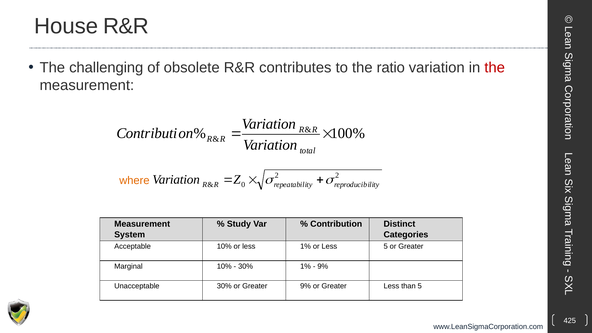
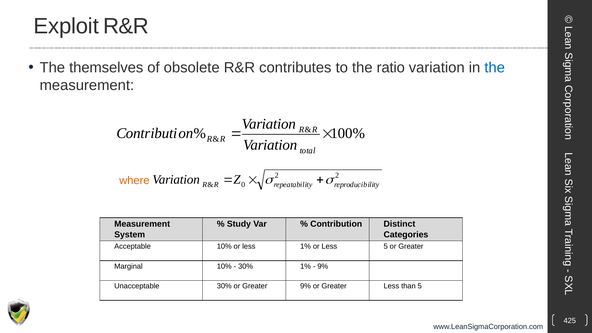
House: House -> Exploit
challenging: challenging -> themselves
the at (495, 68) colour: red -> blue
